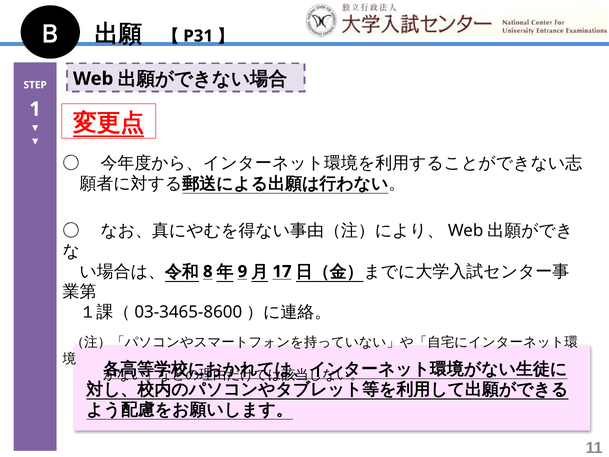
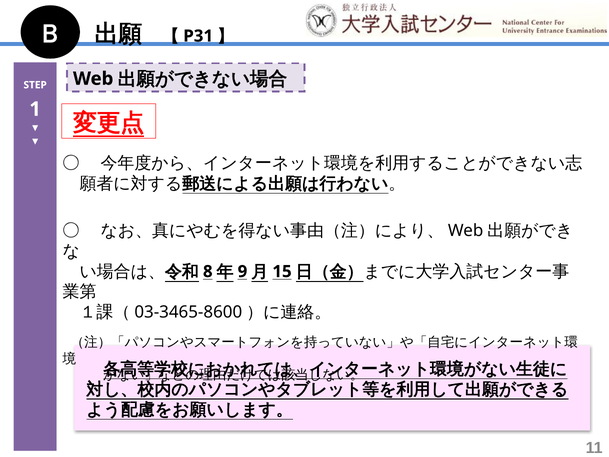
17: 17 -> 15
